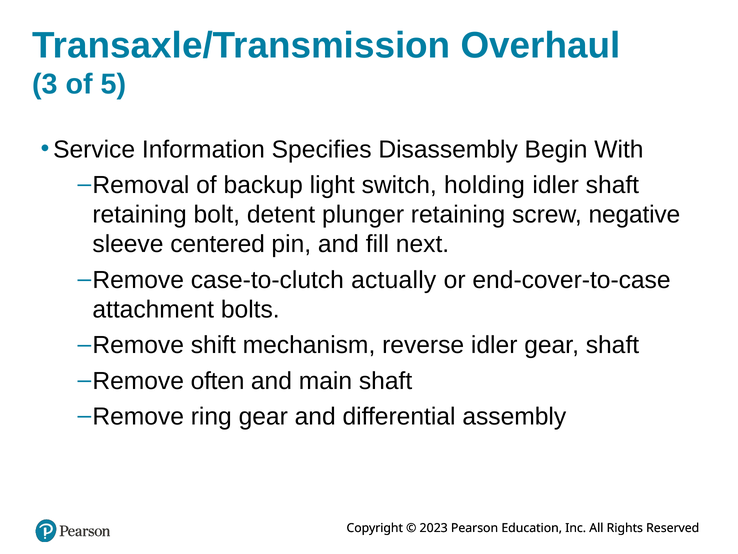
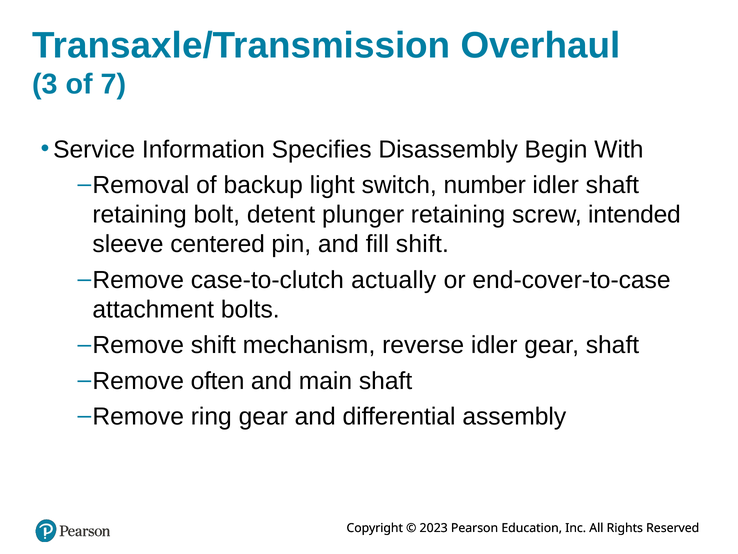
5: 5 -> 7
holding: holding -> number
negative: negative -> intended
fill next: next -> shift
